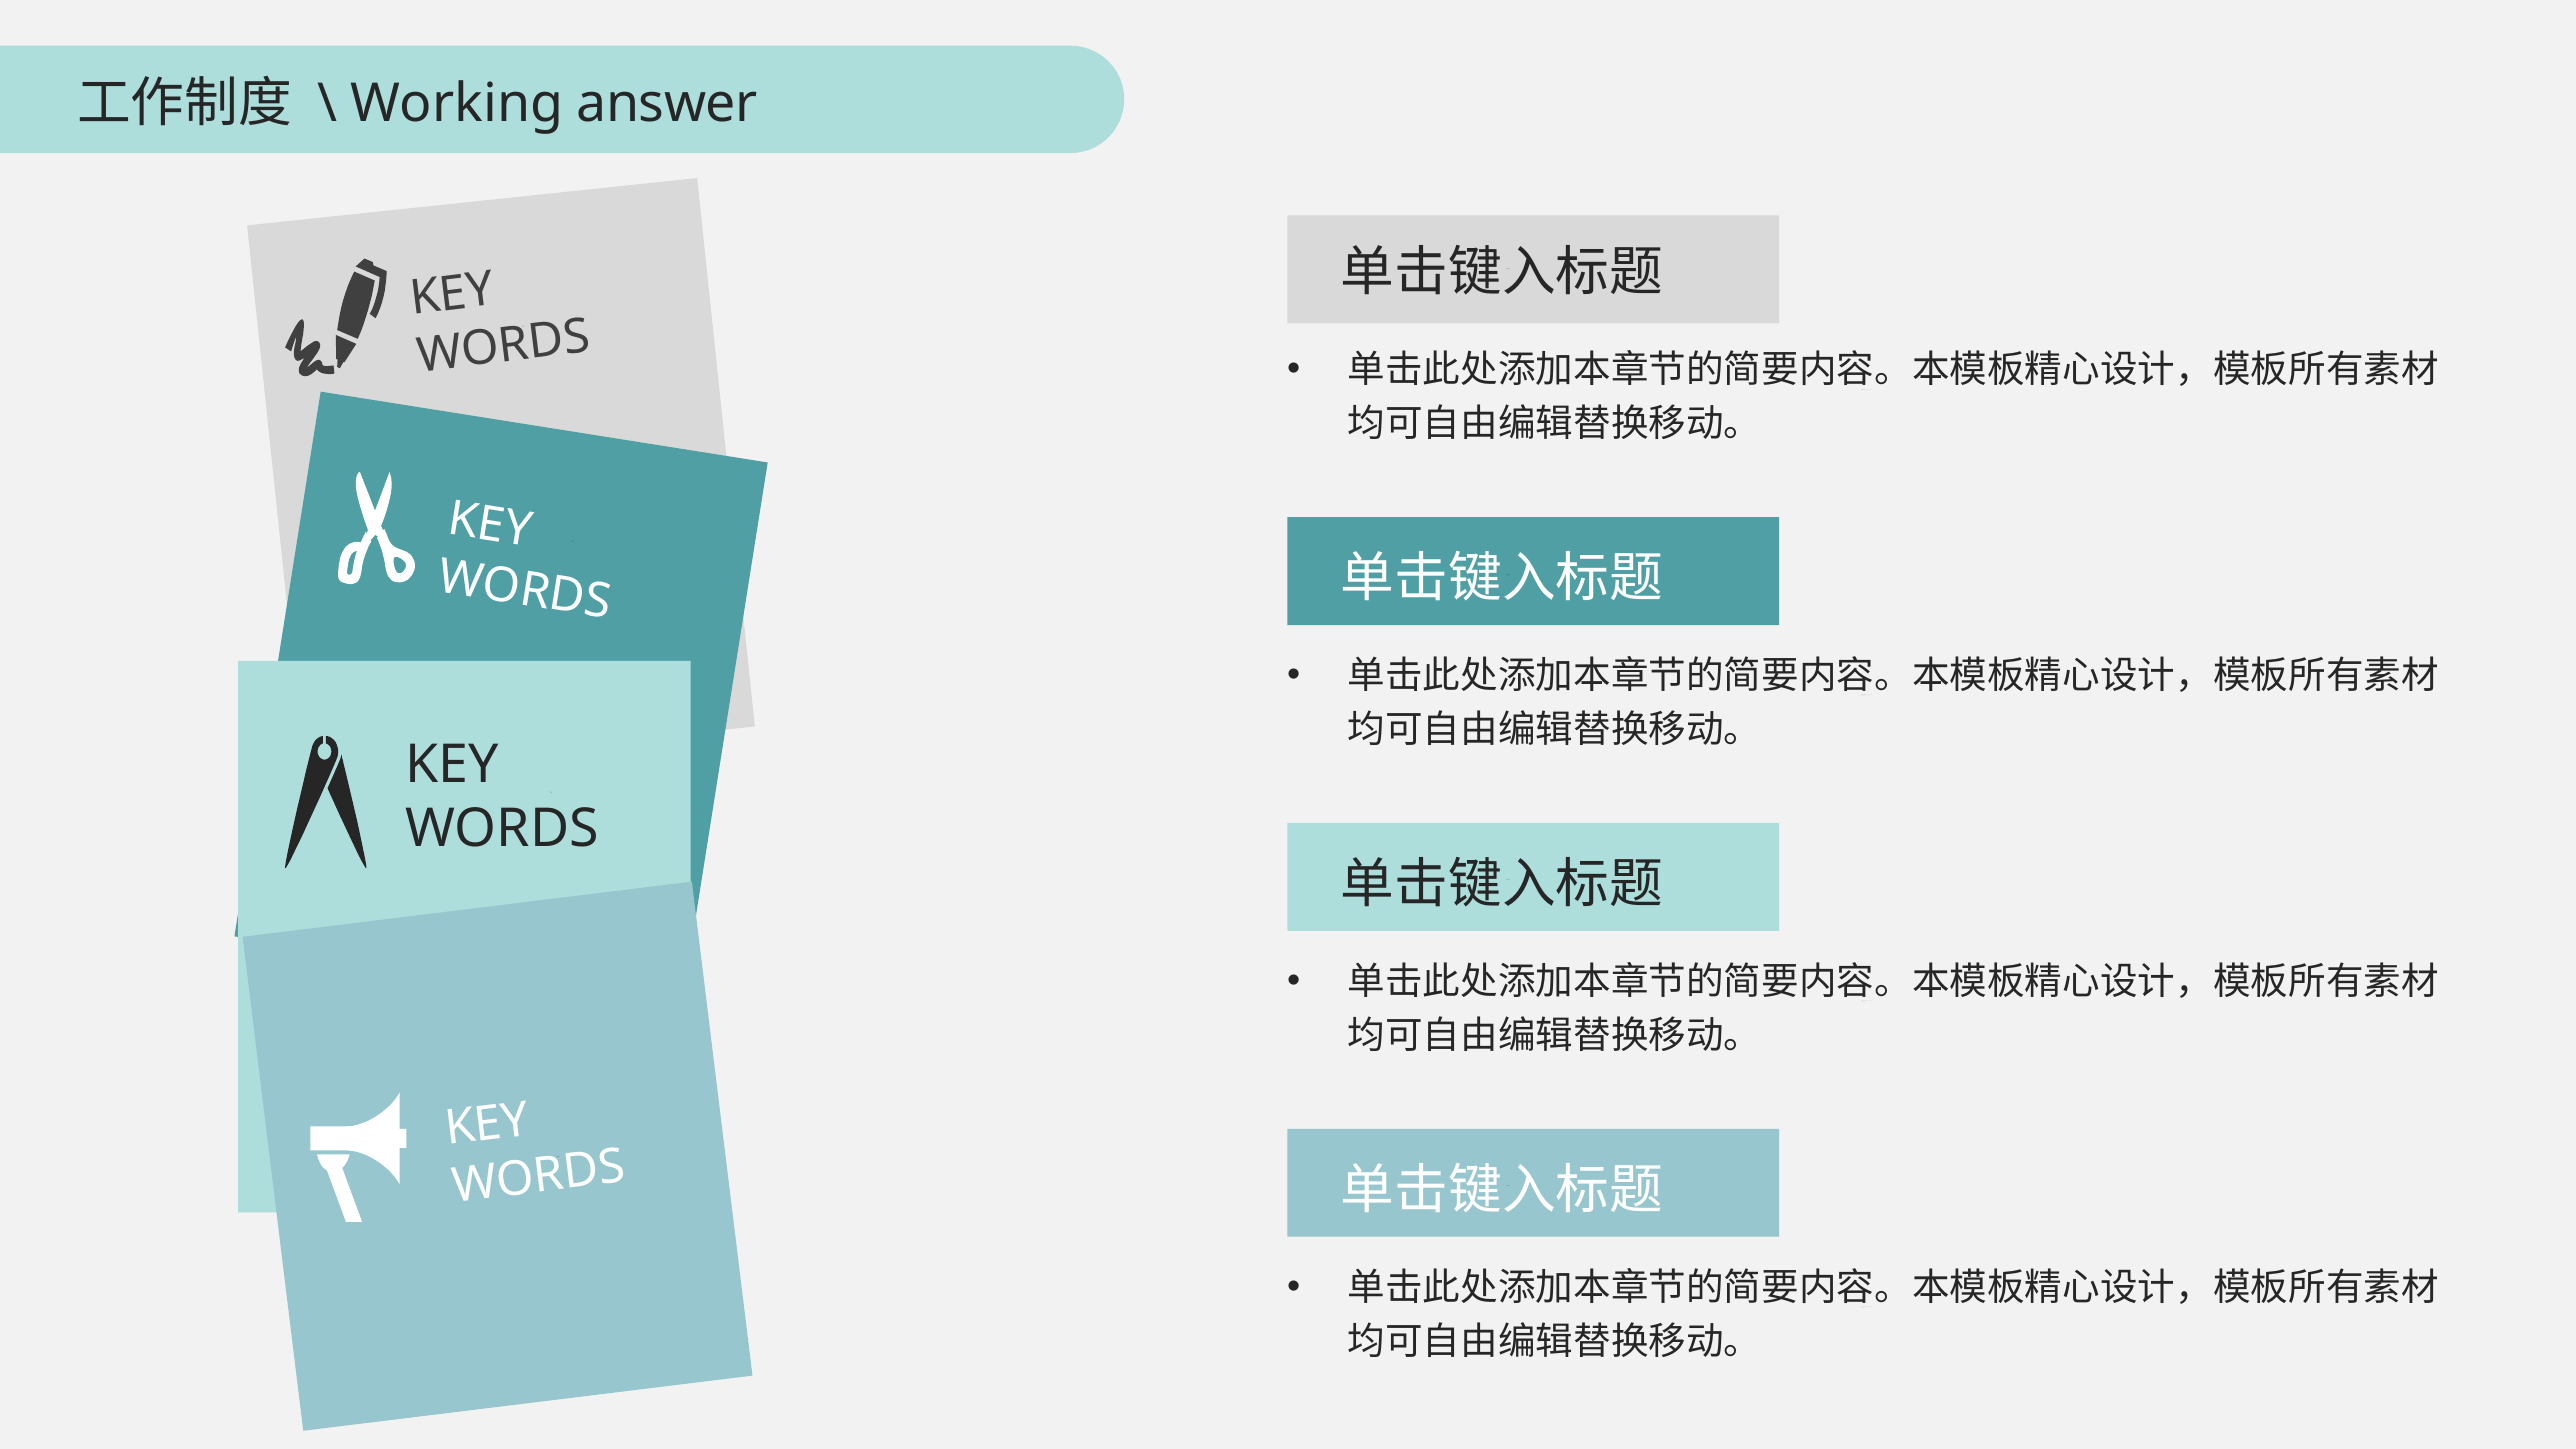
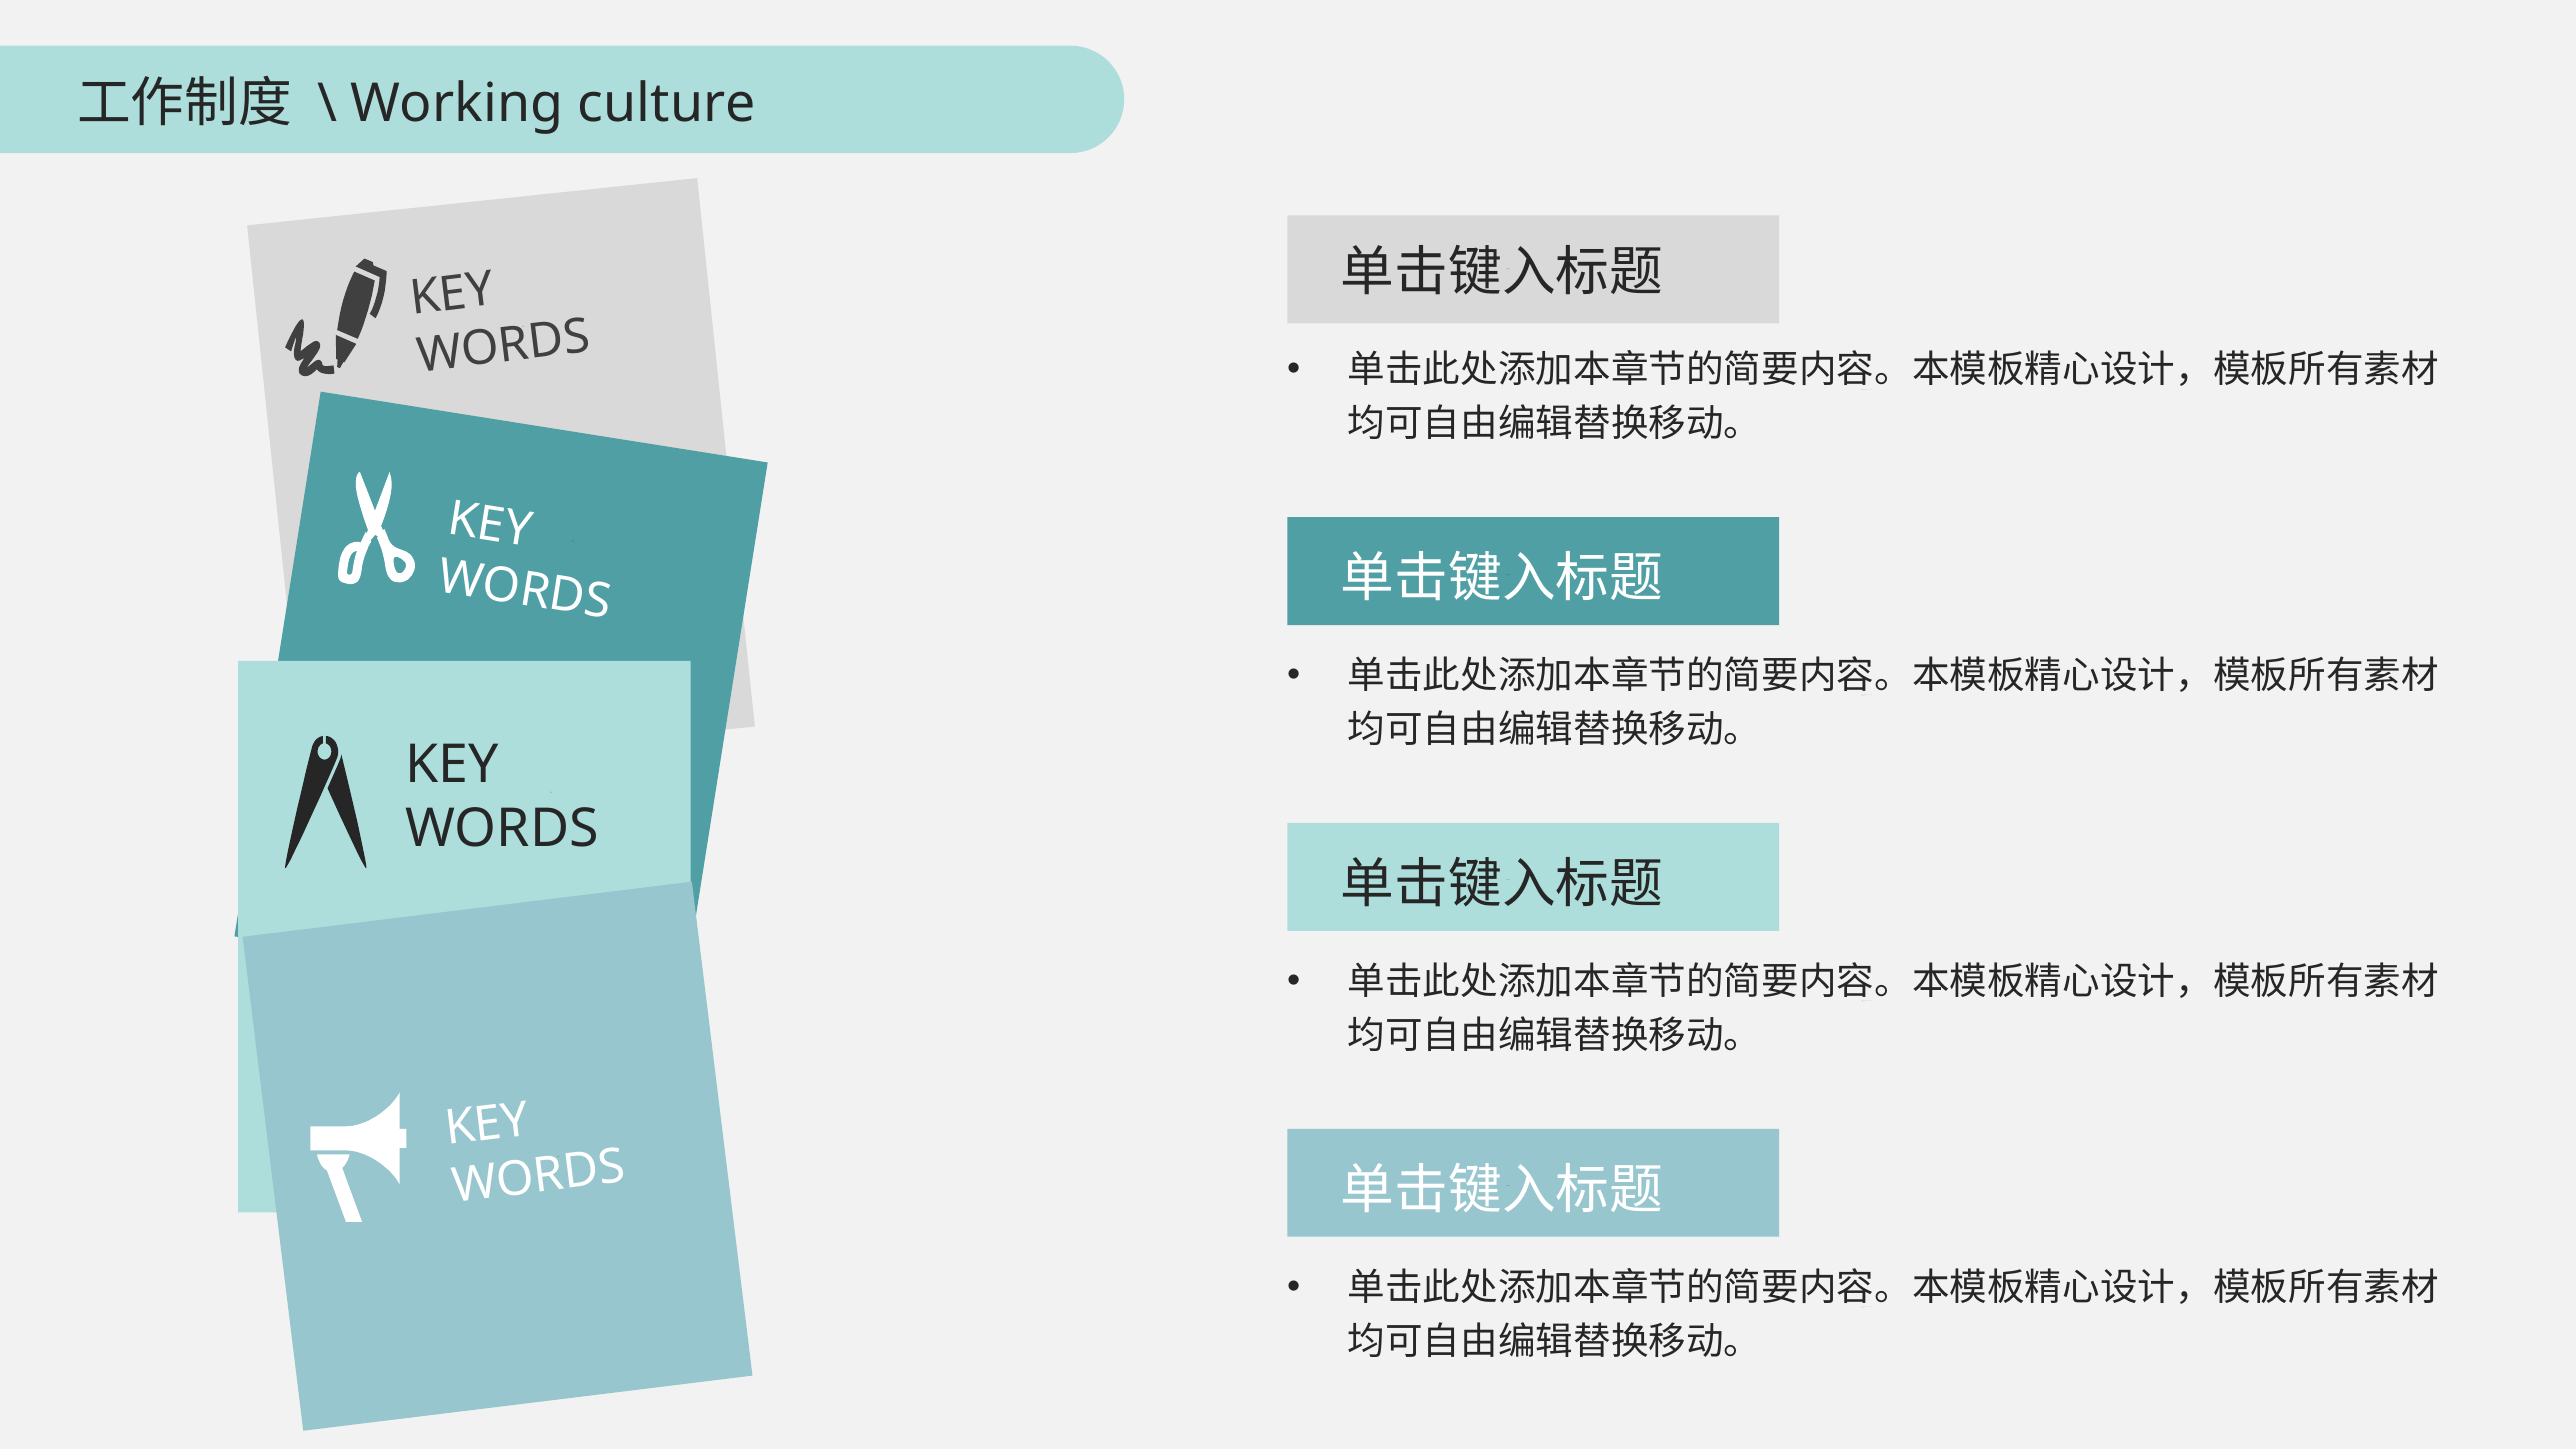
answer: answer -> culture
